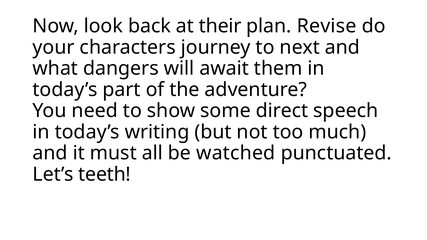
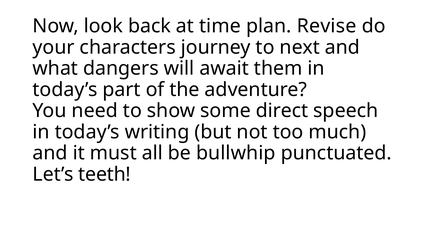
their: their -> time
watched: watched -> bullwhip
